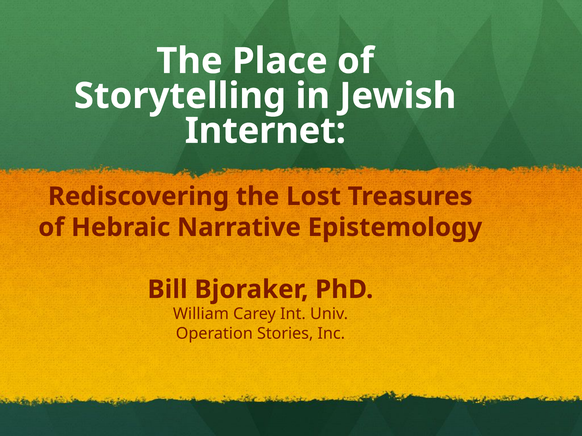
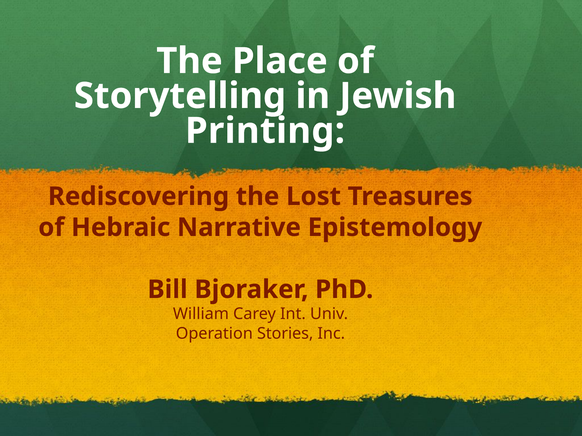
Internet: Internet -> Printing
